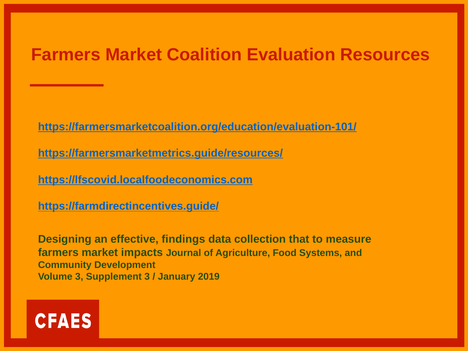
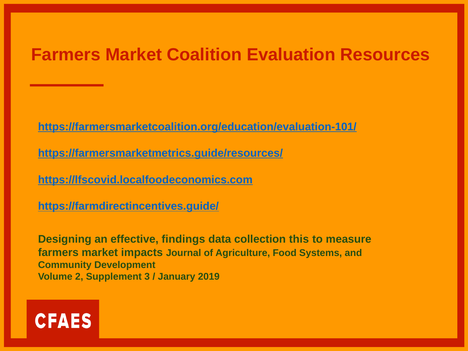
that: that -> this
Volume 3: 3 -> 2
